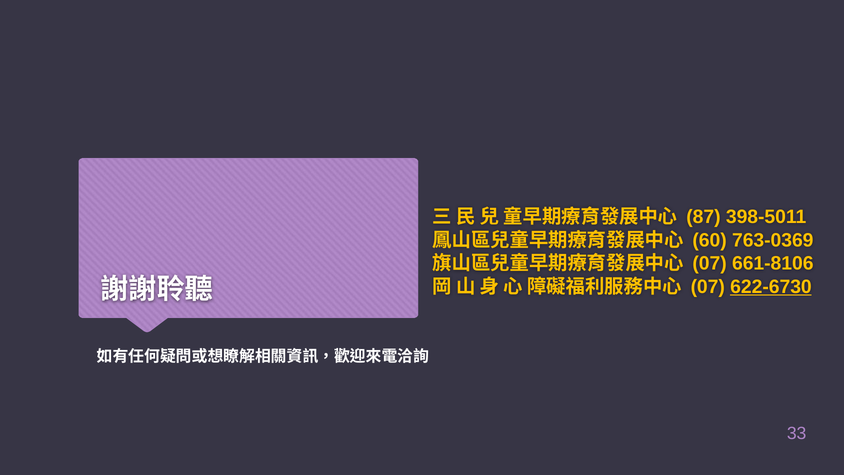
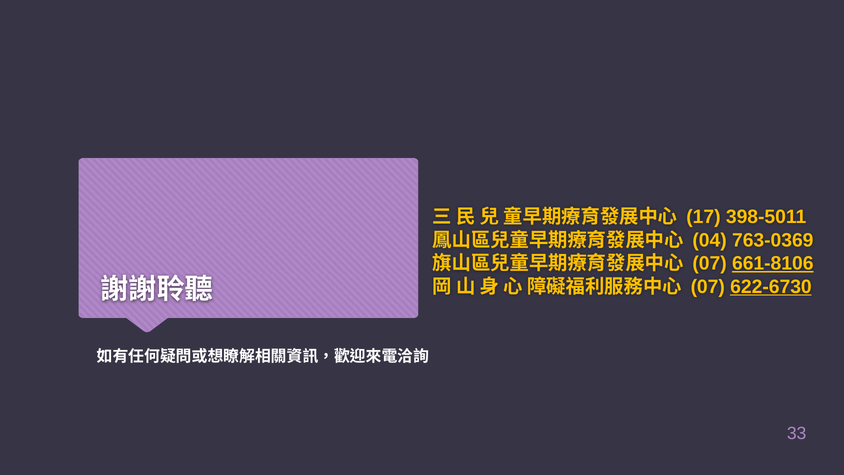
87: 87 -> 17
60: 60 -> 04
661-8106 underline: none -> present
